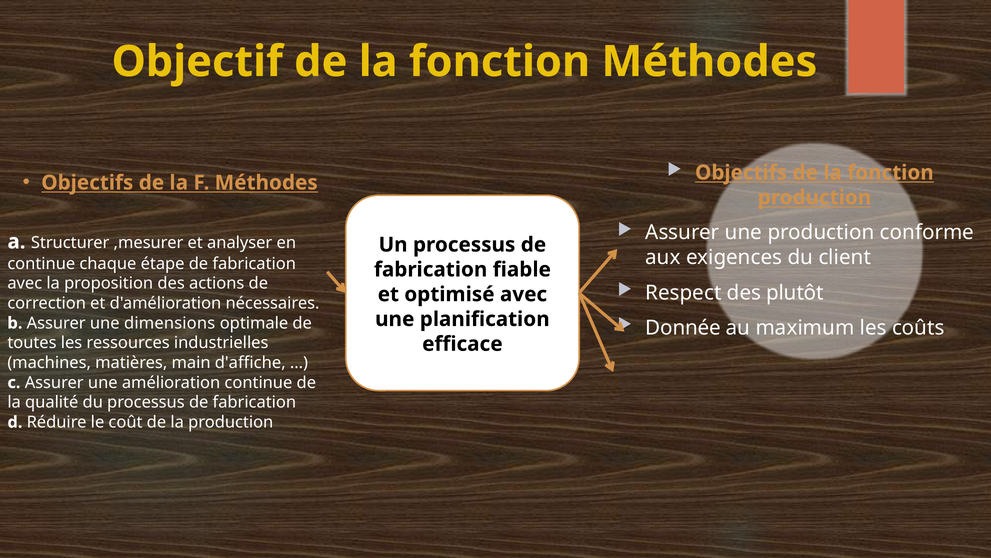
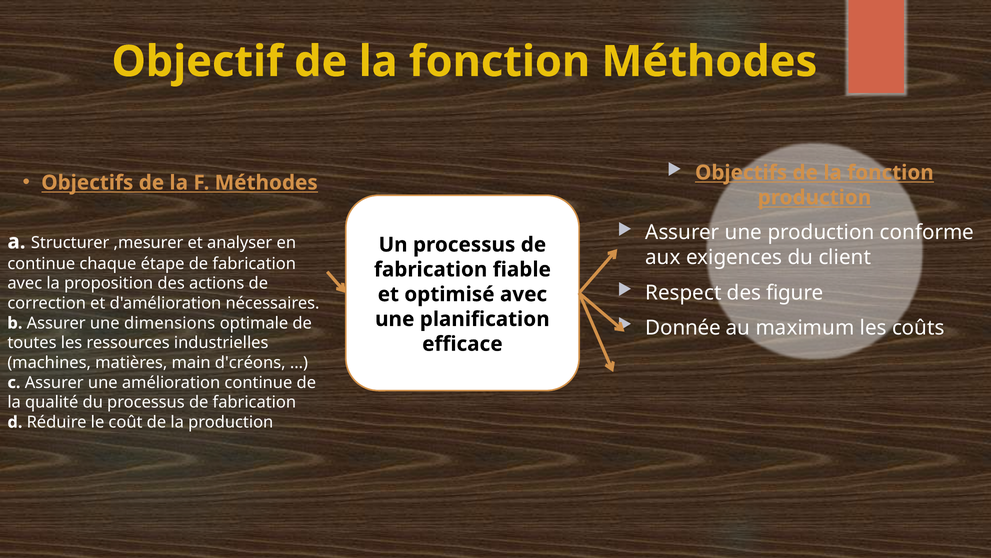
plutôt: plutôt -> figure
d'affiche: d'affiche -> d'créons
